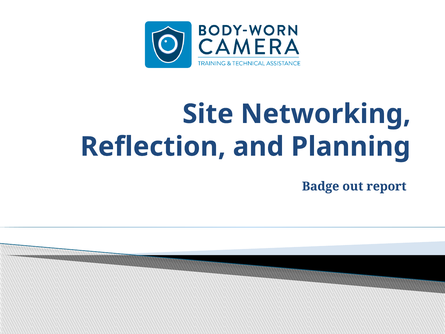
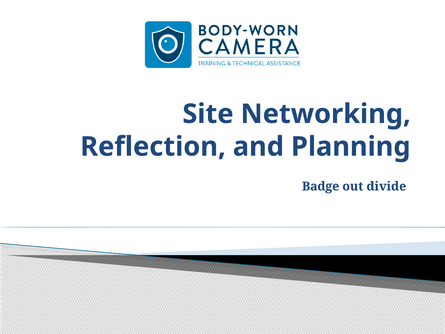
report: report -> divide
